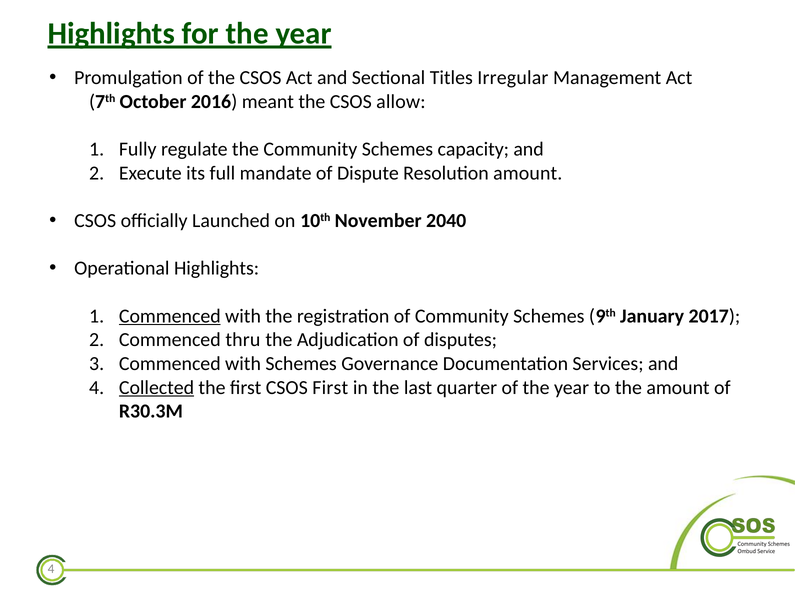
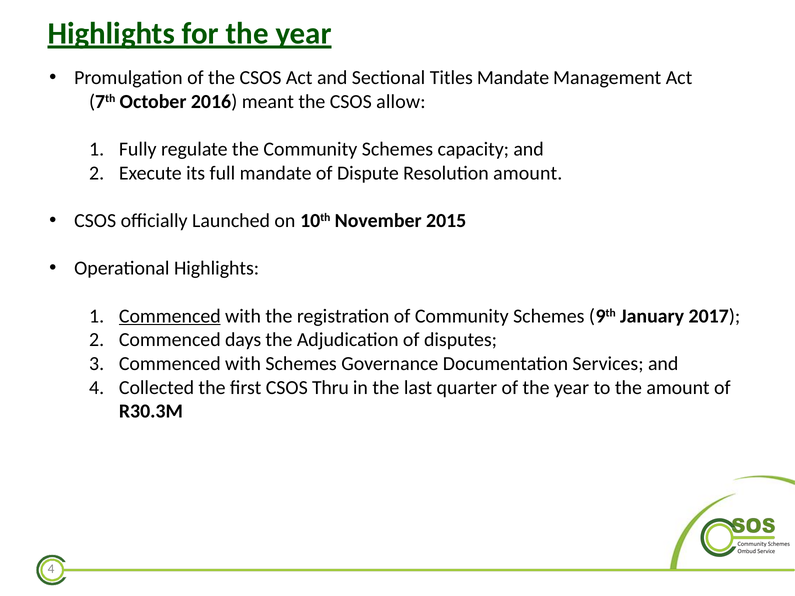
Titles Irregular: Irregular -> Mandate
2040: 2040 -> 2015
thru: thru -> days
Collected underline: present -> none
CSOS First: First -> Thru
